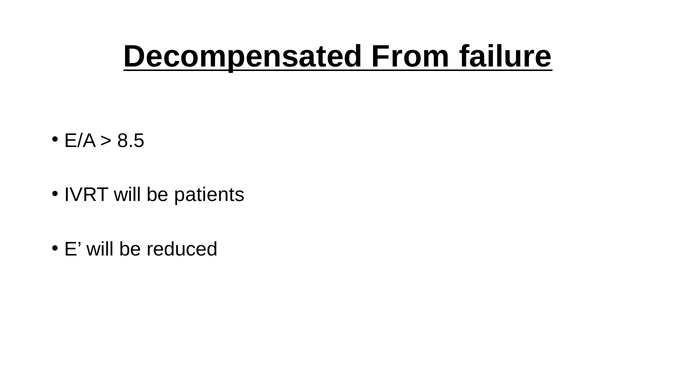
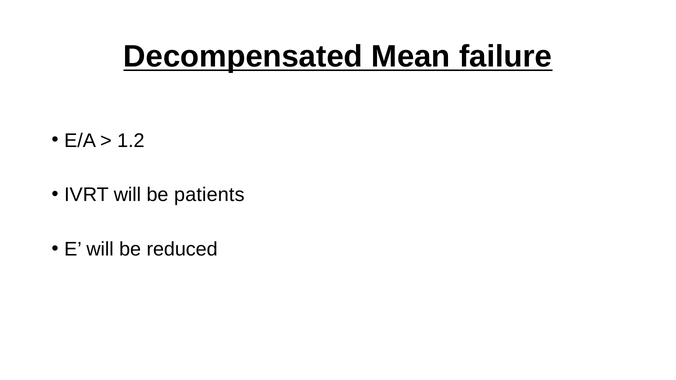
From: From -> Mean
8.5: 8.5 -> 1.2
